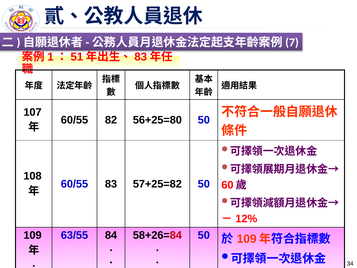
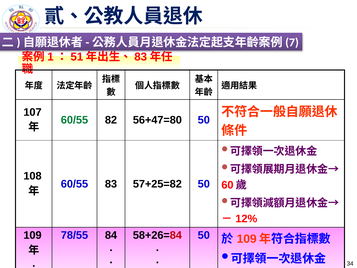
60/55 at (74, 120) colour: black -> green
56+25=80: 56+25=80 -> 56+47=80
63/55: 63/55 -> 78/55
